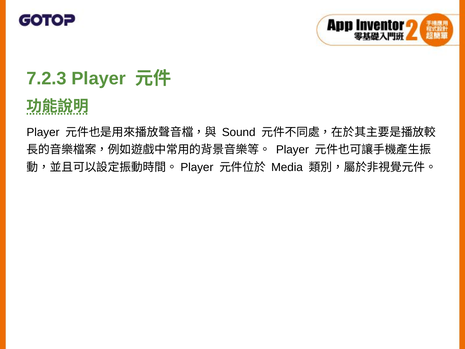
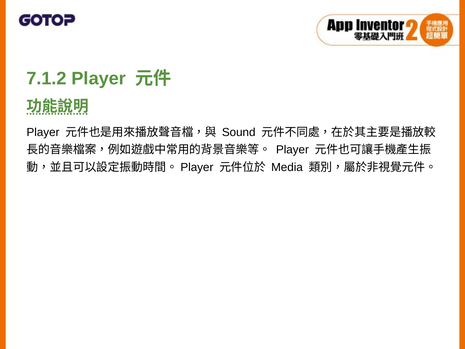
7.2.3: 7.2.3 -> 7.1.2
